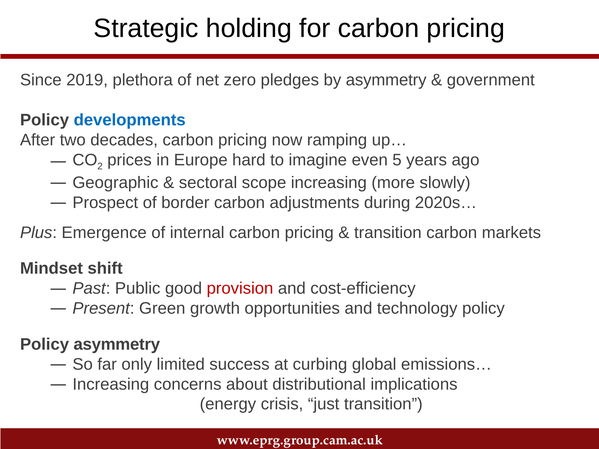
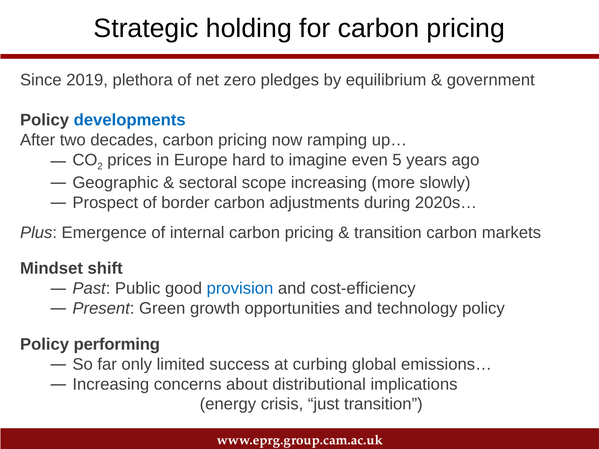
by asymmetry: asymmetry -> equilibrium
provision colour: red -> blue
Policy asymmetry: asymmetry -> performing
